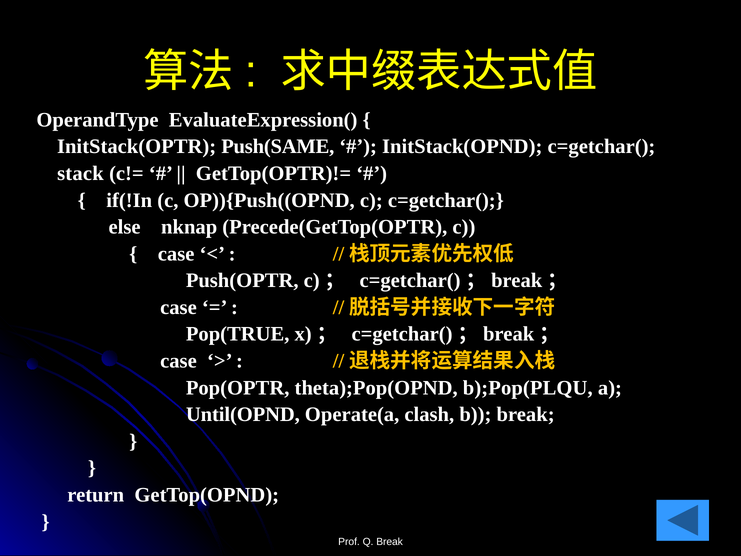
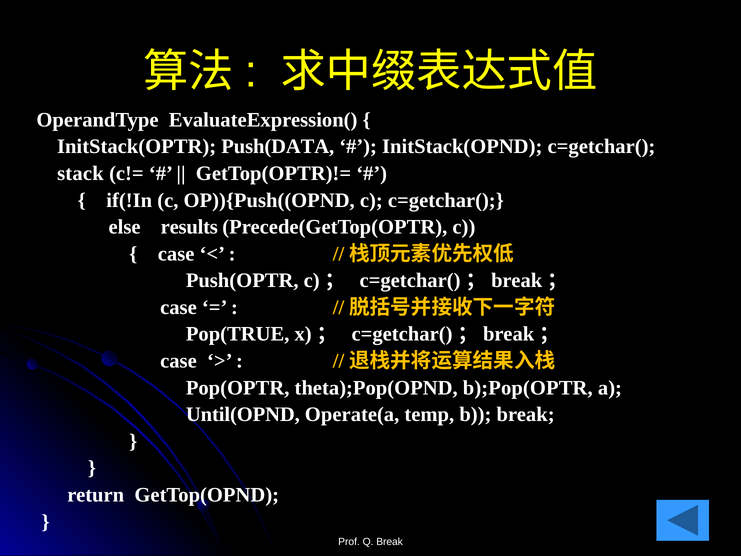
Push(SAME: Push(SAME -> Push(DATA
nknap: nknap -> results
b);Pop(PLQU: b);Pop(PLQU -> b);Pop(OPTR
clash: clash -> temp
